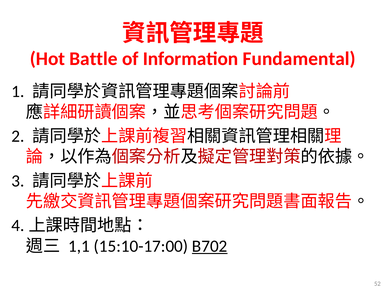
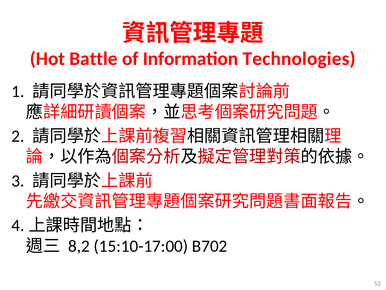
Fundamental: Fundamental -> Technologies
1,1: 1,1 -> 8,2
B702 underline: present -> none
